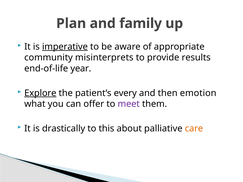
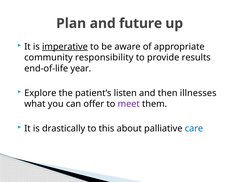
family: family -> future
misinterprets: misinterprets -> responsibility
Explore underline: present -> none
every: every -> listen
emotion: emotion -> illnesses
care colour: orange -> blue
